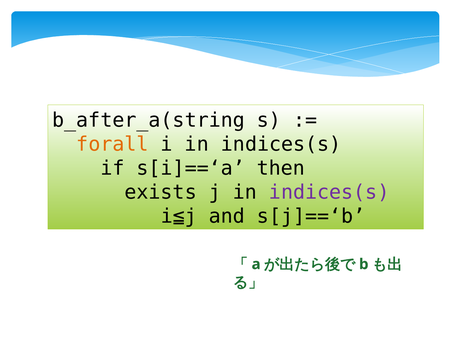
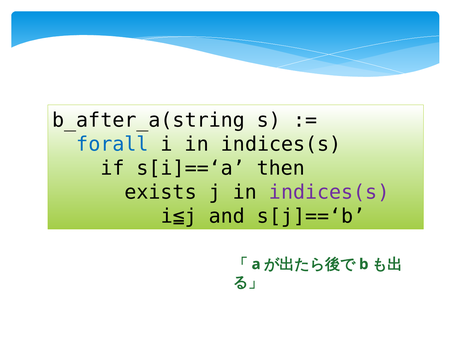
forall colour: orange -> blue
